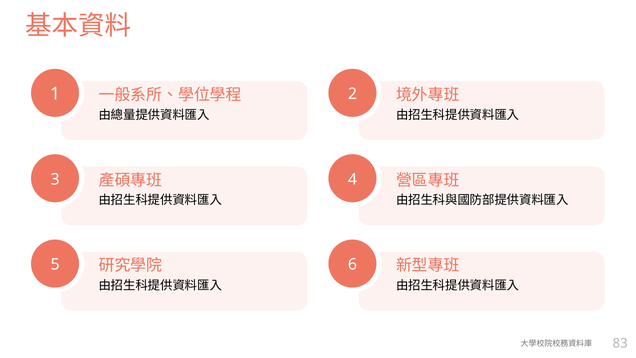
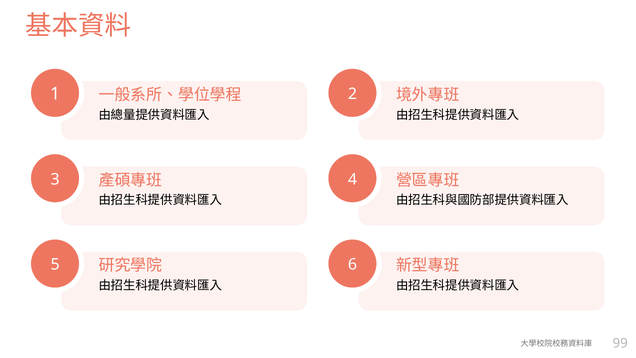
83: 83 -> 99
